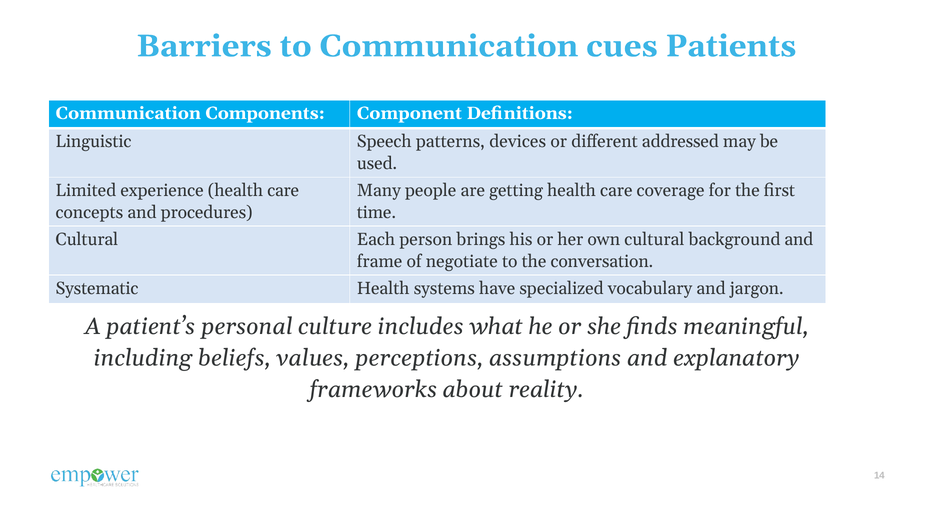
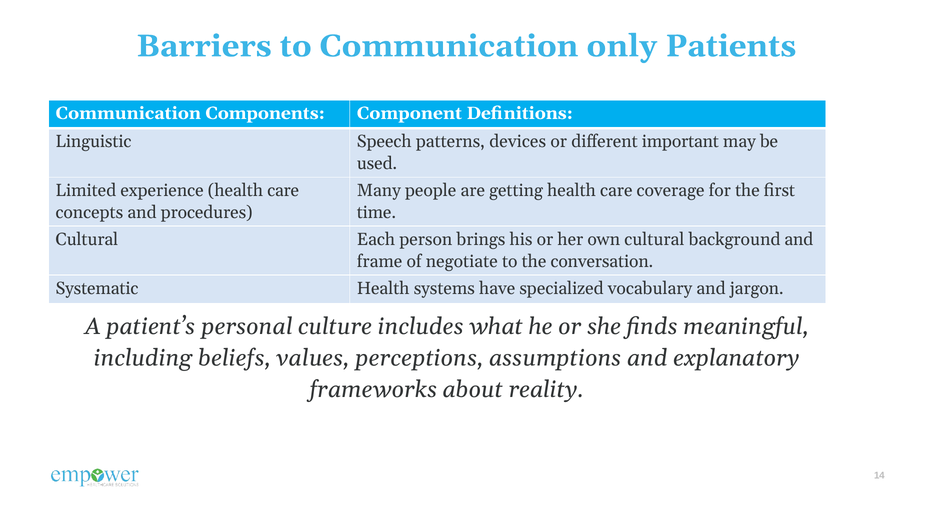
cues: cues -> only
addressed: addressed -> important
